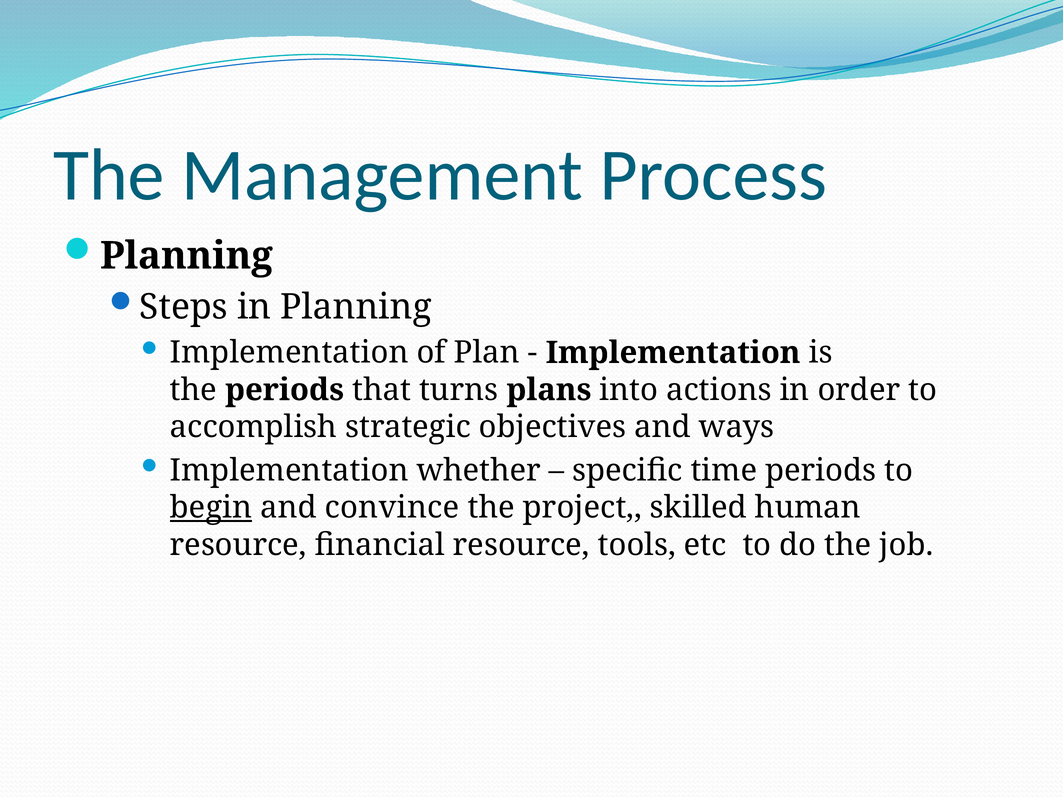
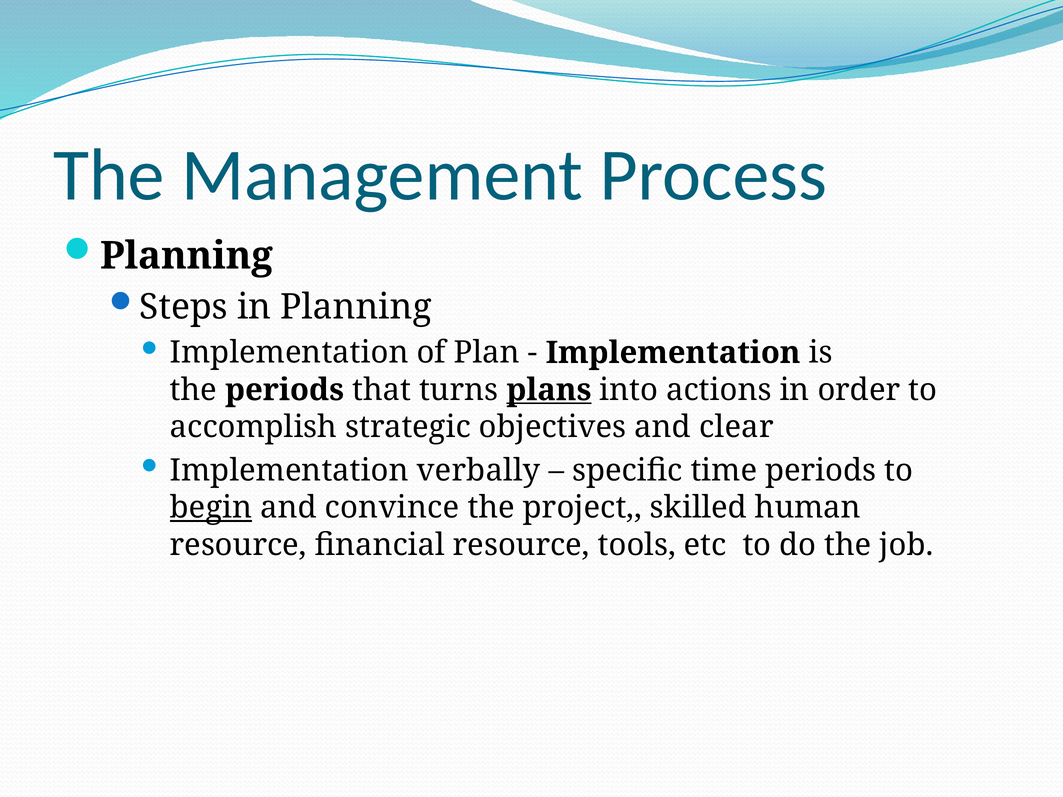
plans underline: none -> present
ways: ways -> clear
whether: whether -> verbally
